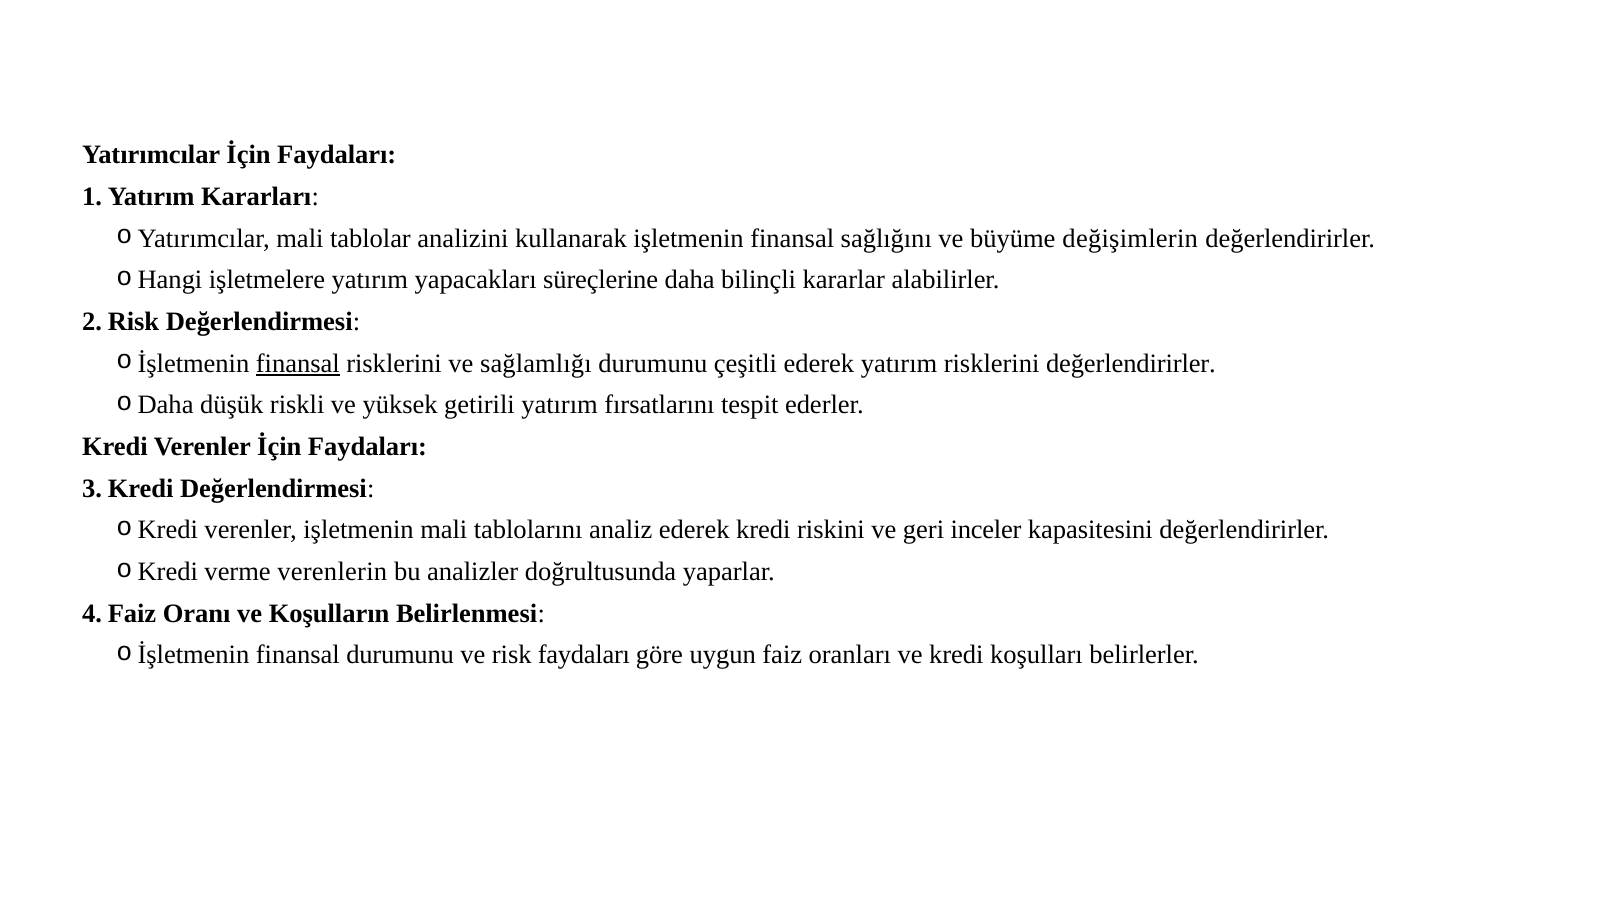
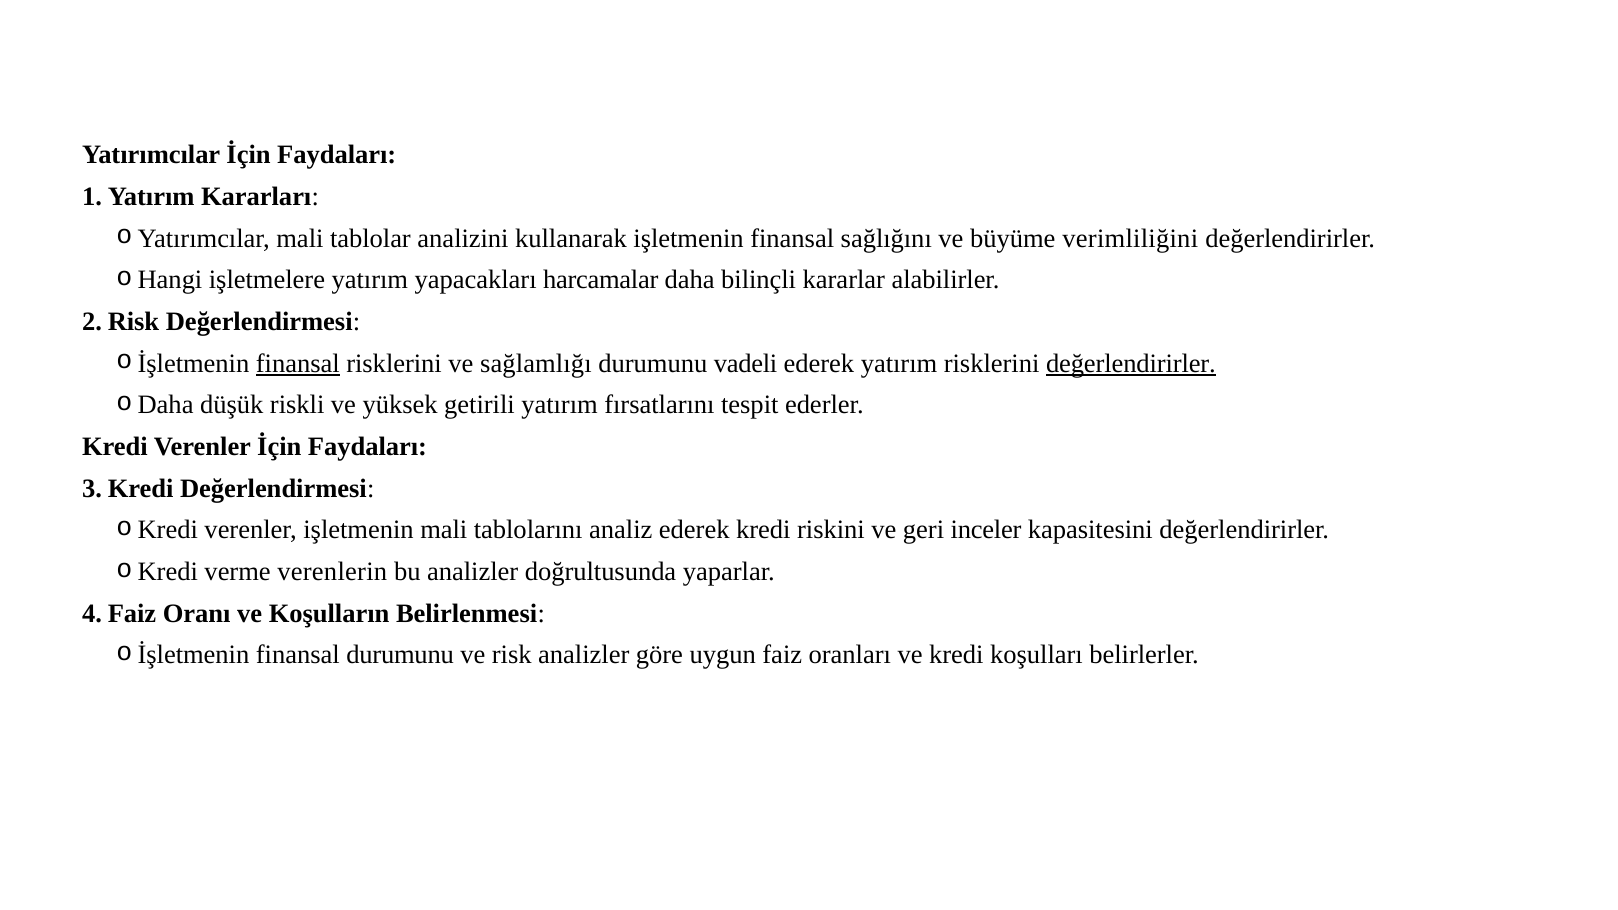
değişimlerin: değişimlerin -> verimliliğini
süreçlerine: süreçlerine -> harcamalar
çeşitli: çeşitli -> vadeli
değerlendirirler at (1131, 364) underline: none -> present
risk faydaları: faydaları -> analizler
